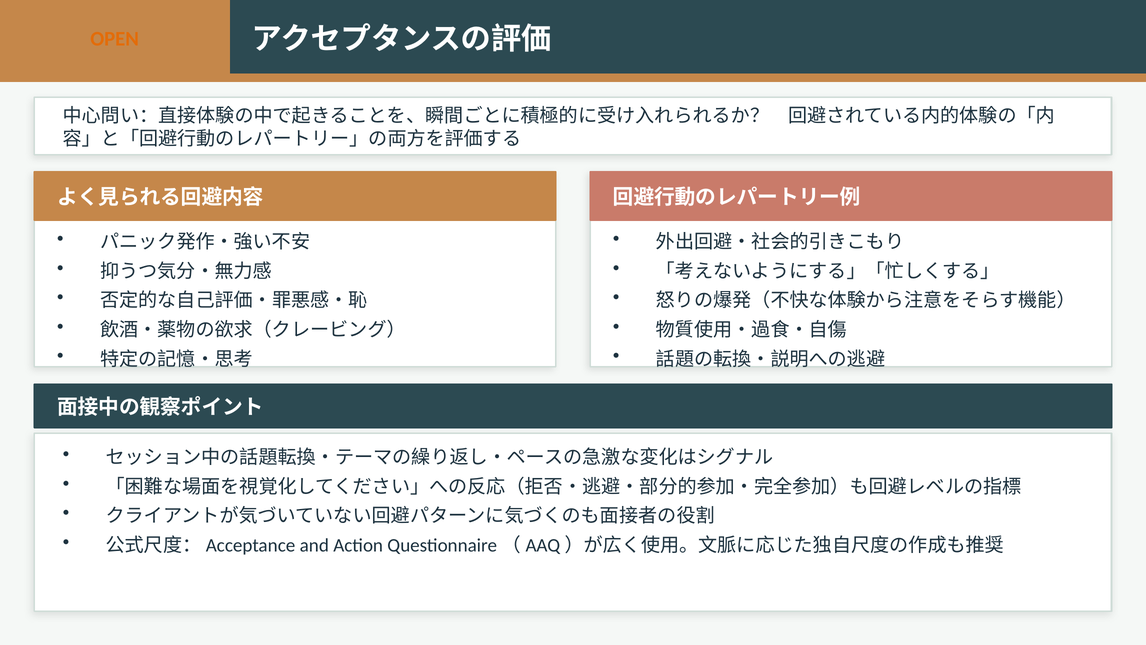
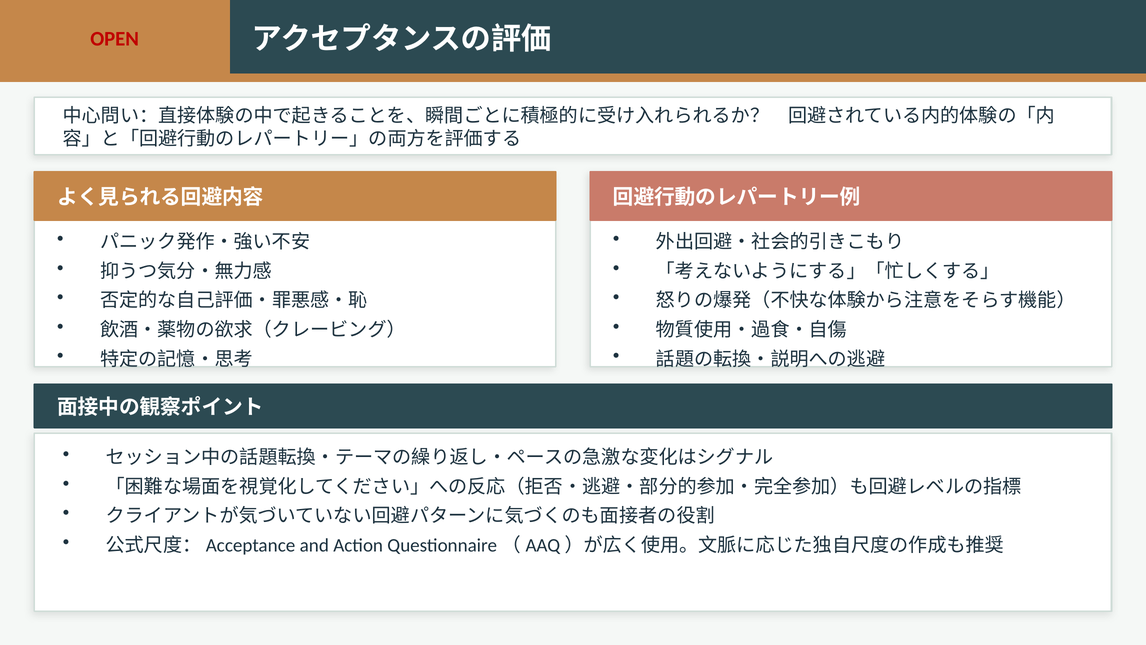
OPEN colour: orange -> red
